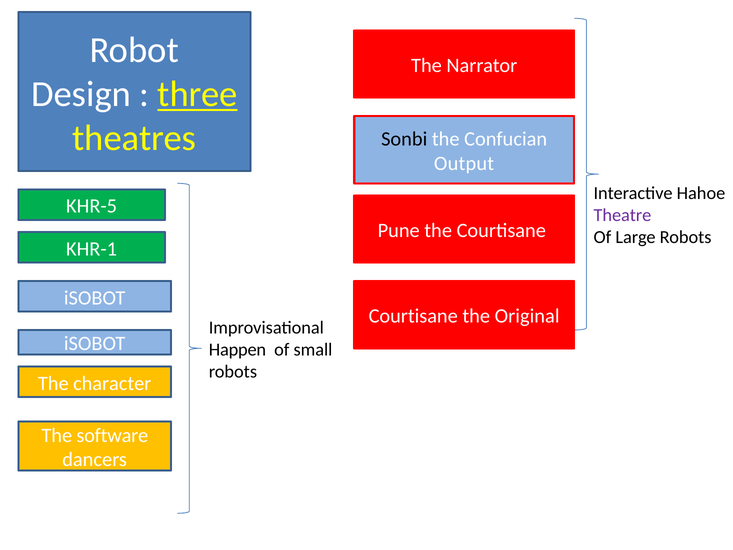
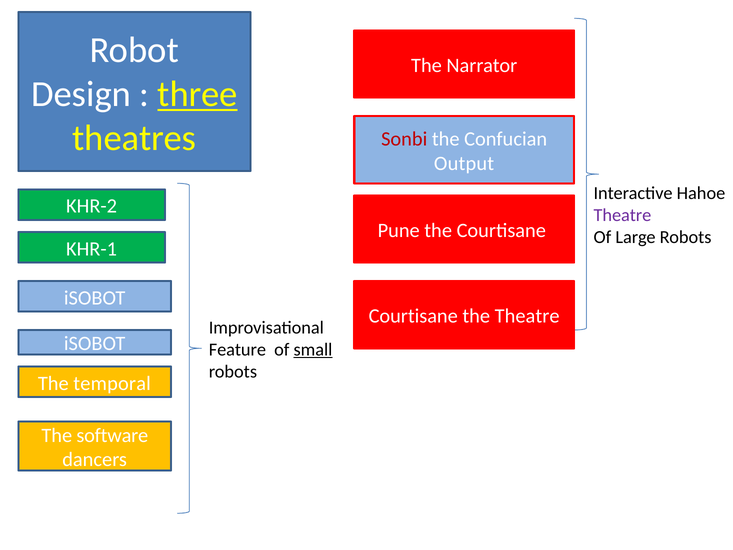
Sonbi colour: black -> red
KHR-5: KHR-5 -> KHR-2
the Original: Original -> Theatre
Happen: Happen -> Feature
small underline: none -> present
character: character -> temporal
